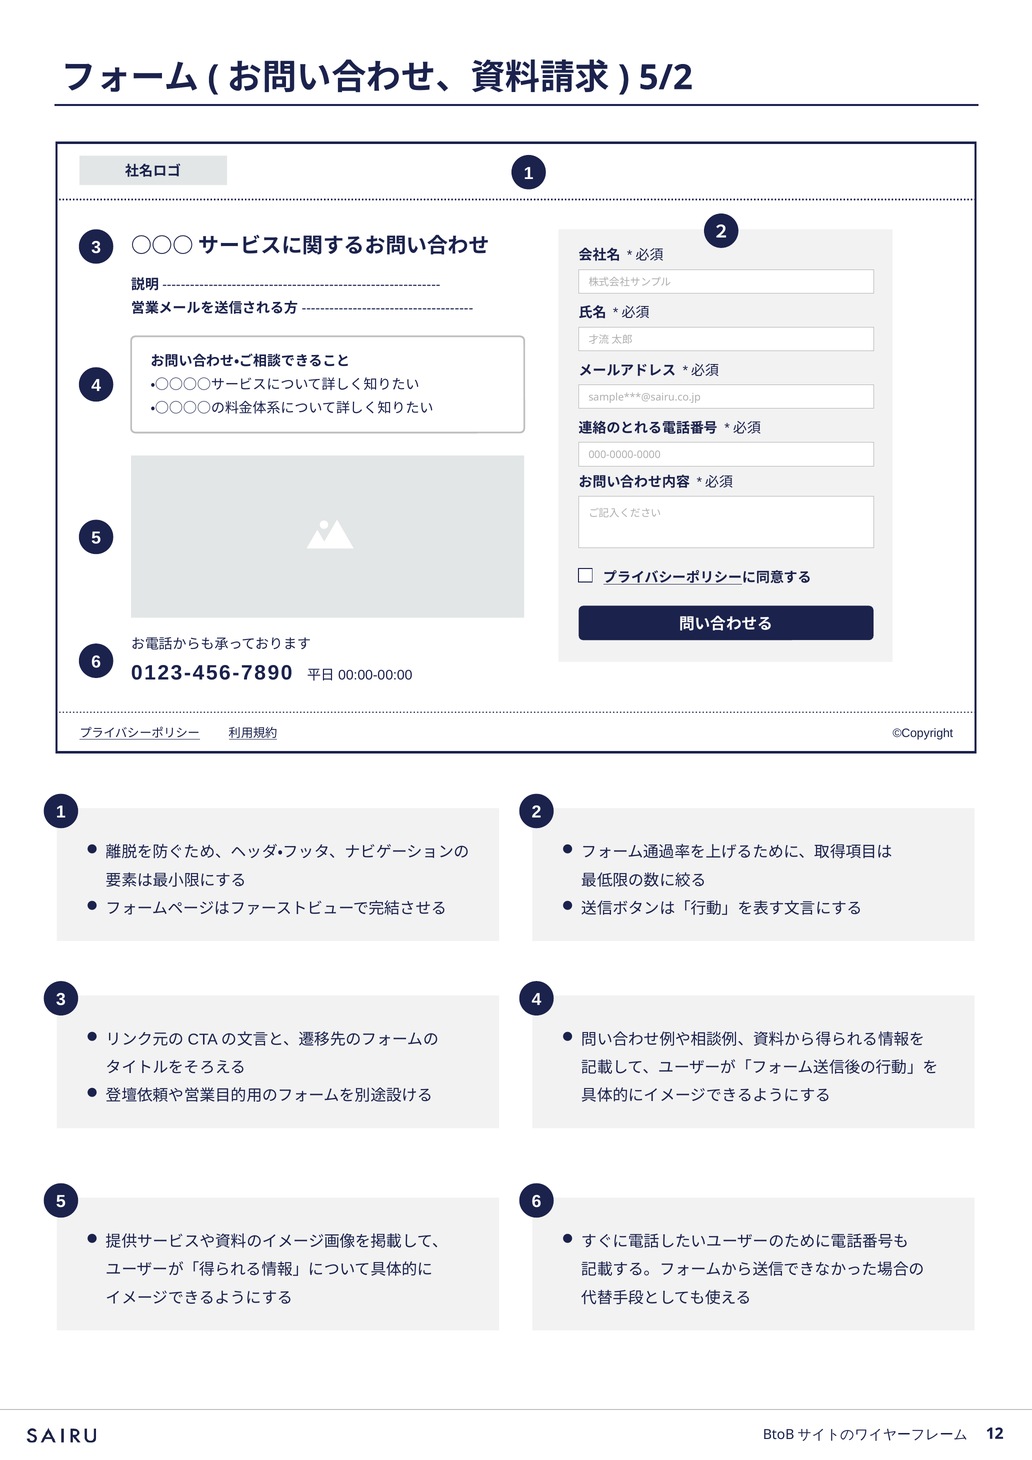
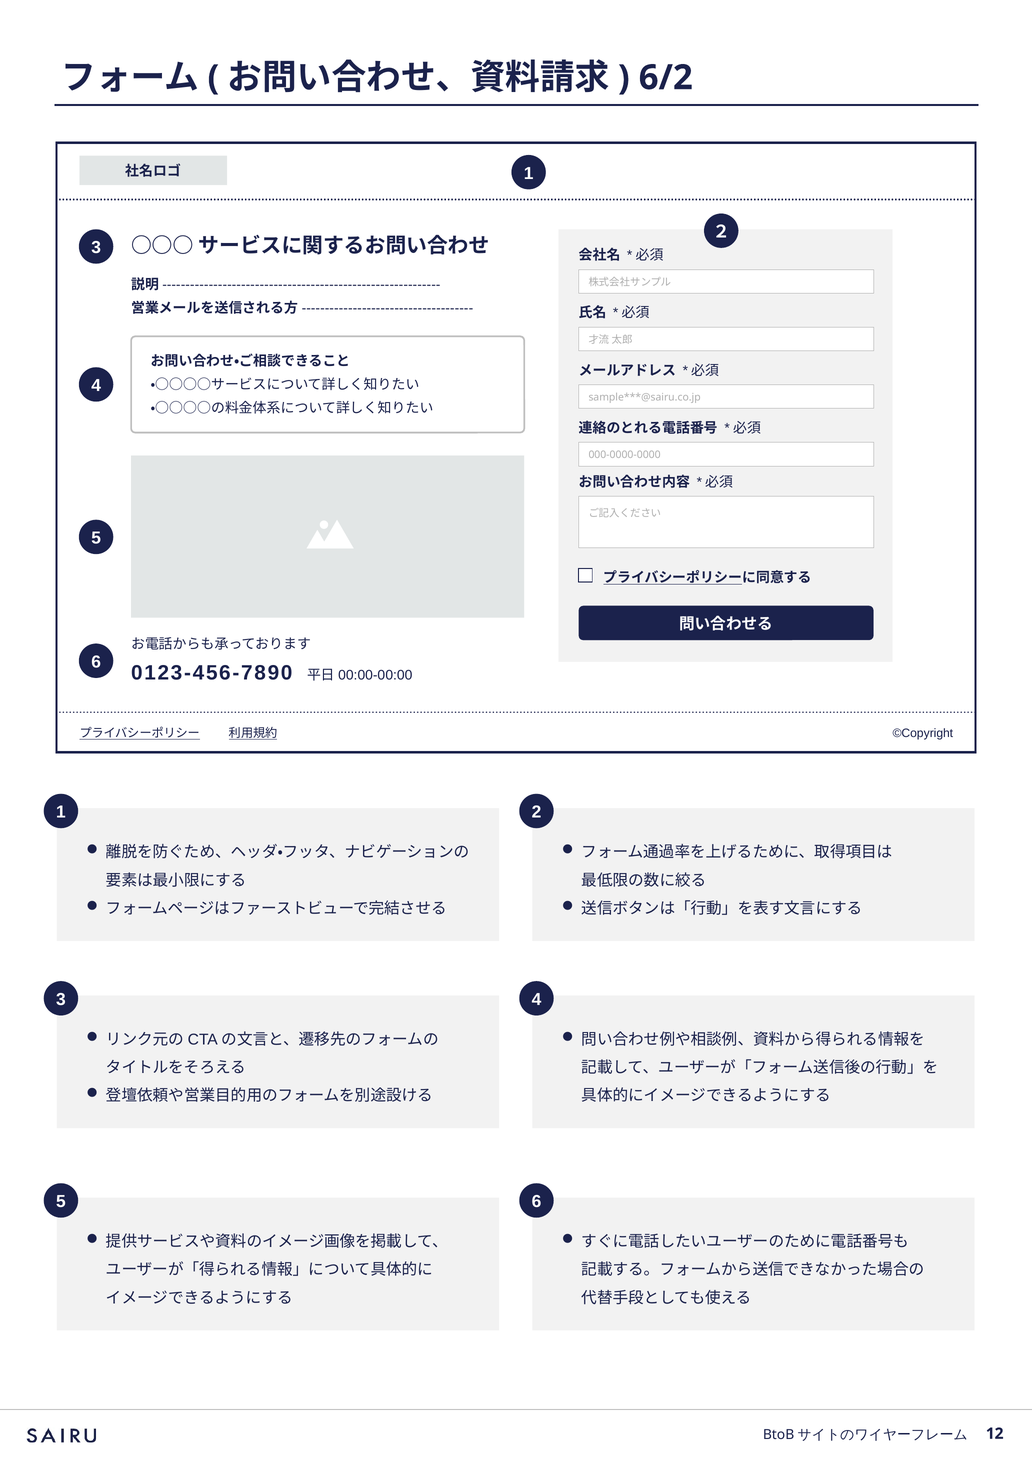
5/2: 5/2 -> 6/2
